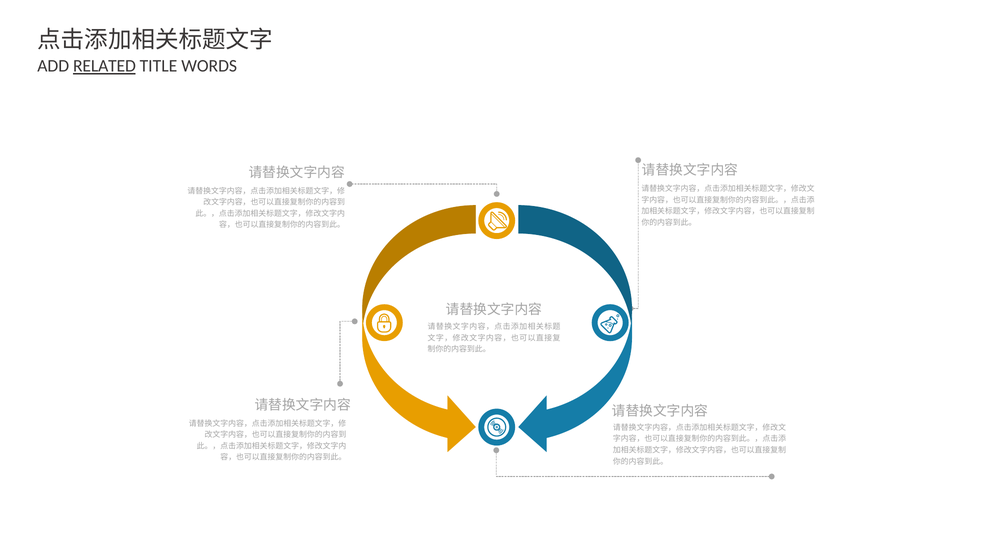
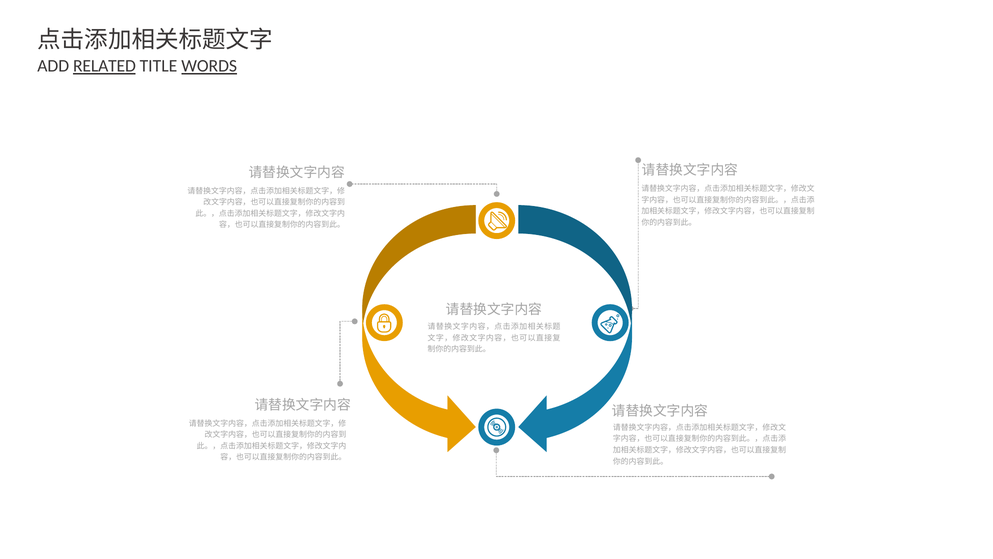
WORDS underline: none -> present
